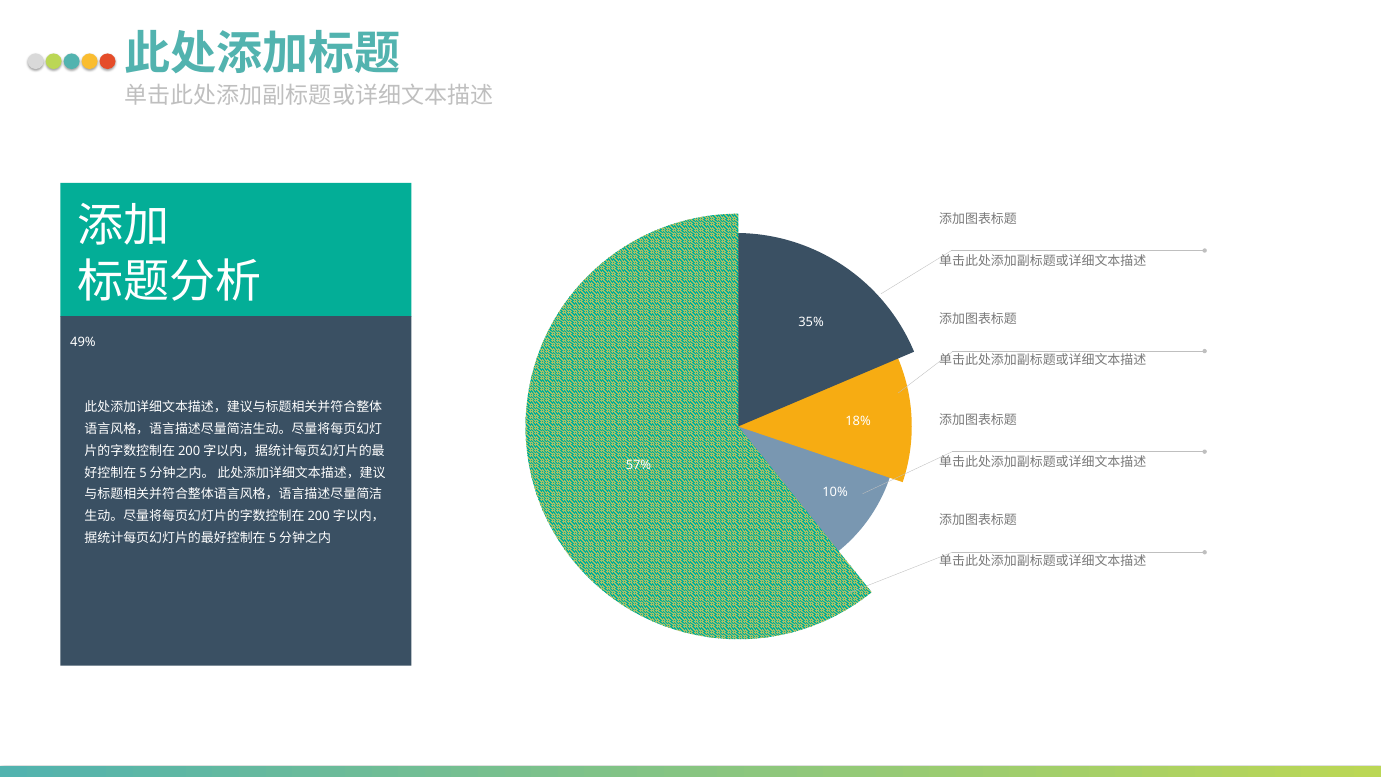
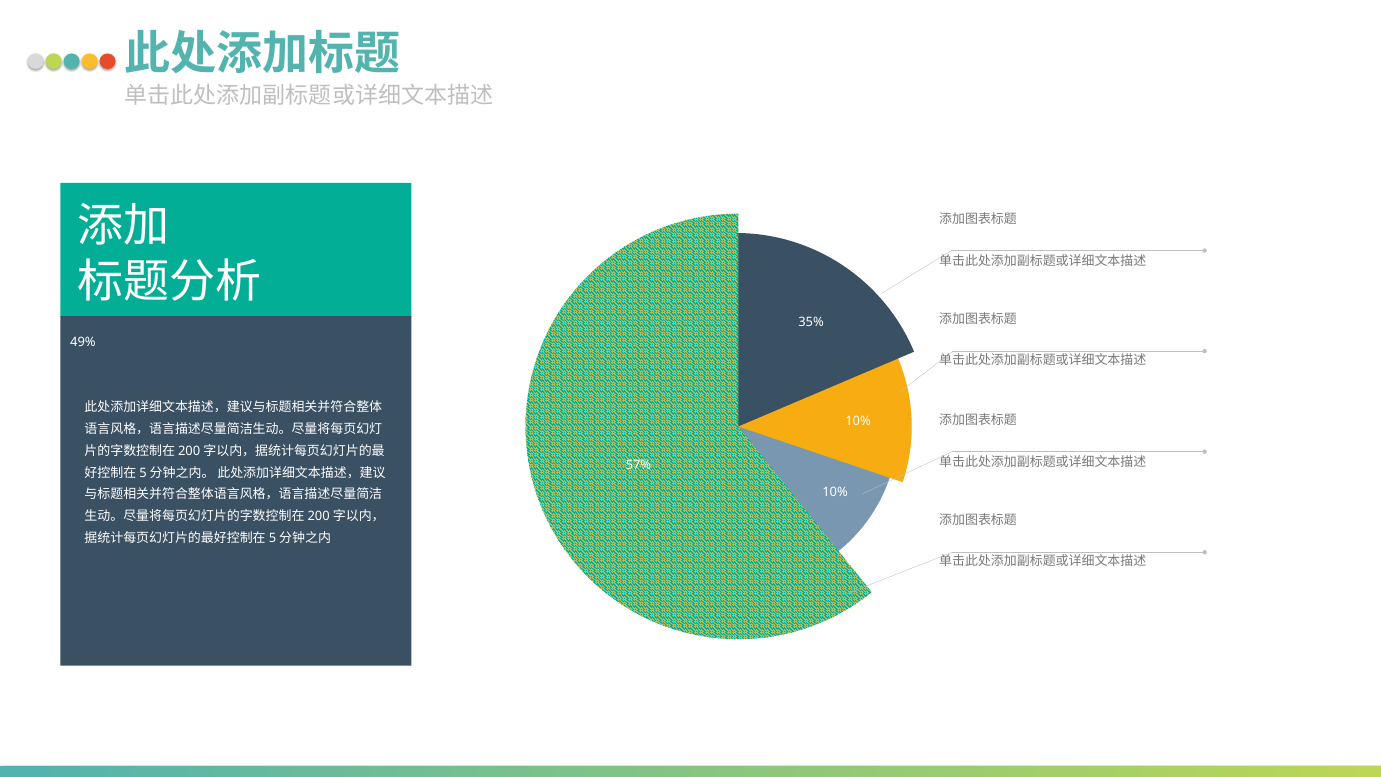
18% at (858, 421): 18% -> 10%
